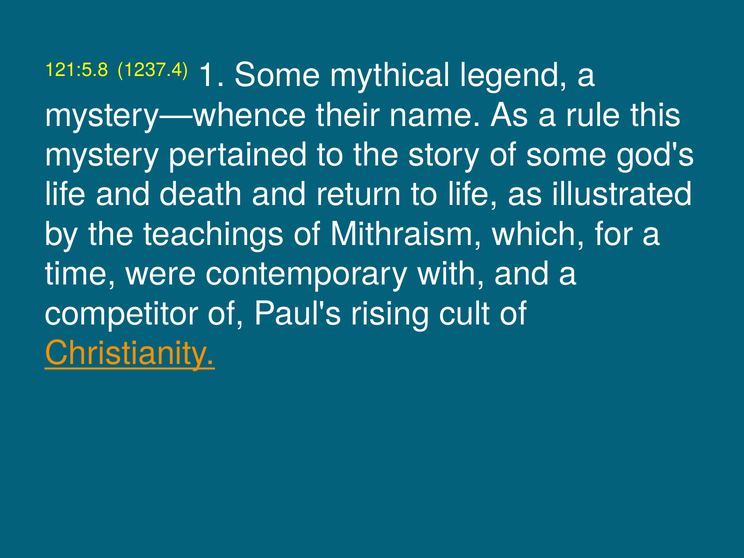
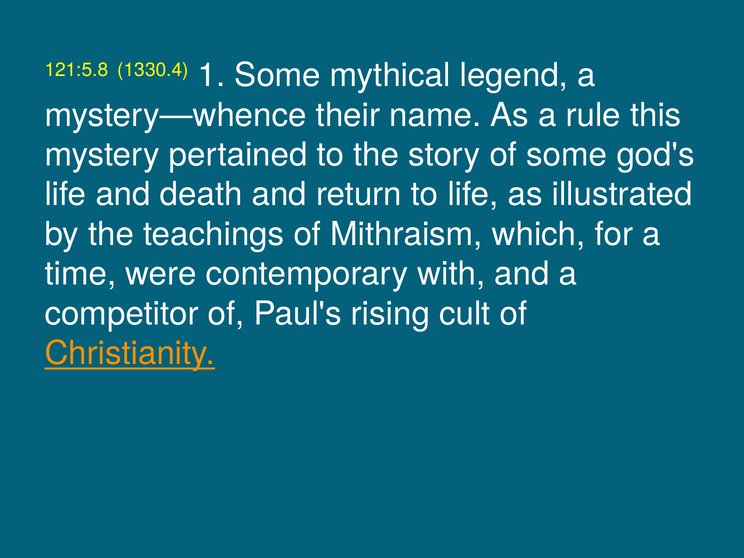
1237.4: 1237.4 -> 1330.4
